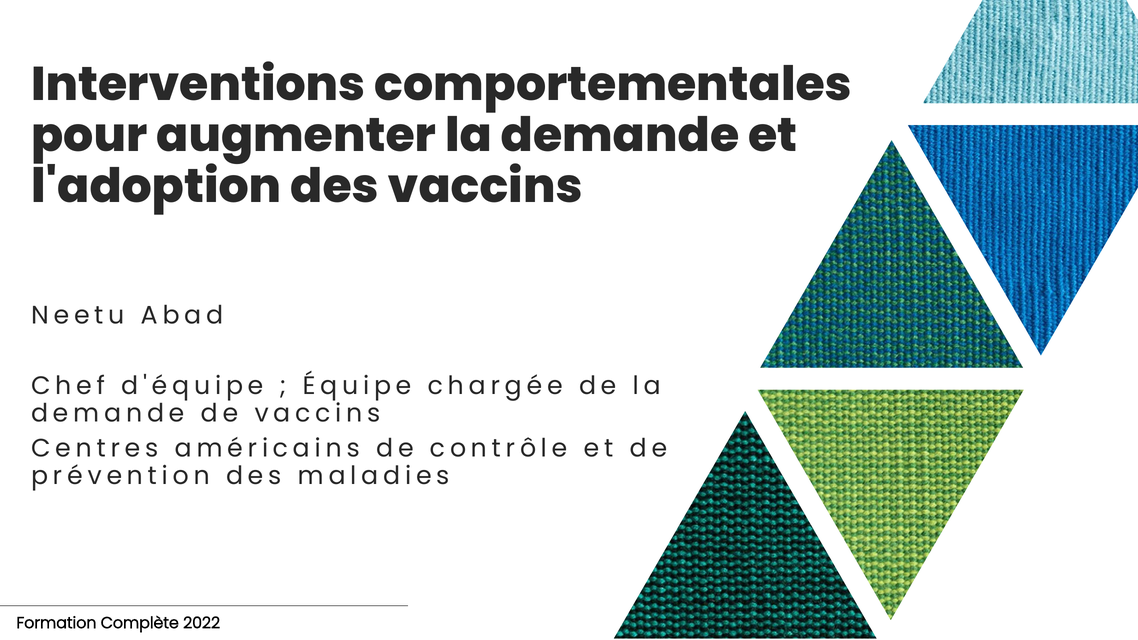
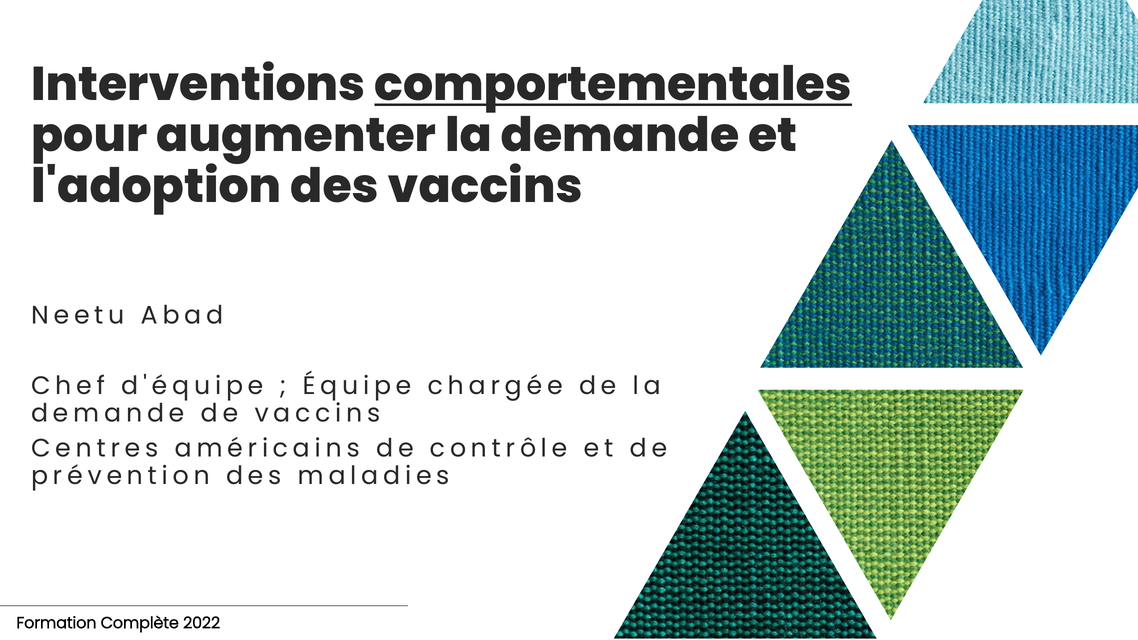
comportementales underline: none -> present
